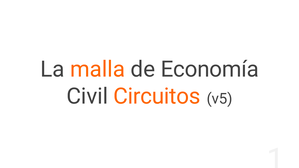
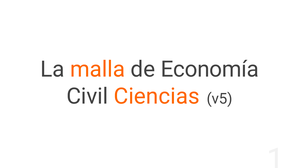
Circuitos: Circuitos -> Ciencias
